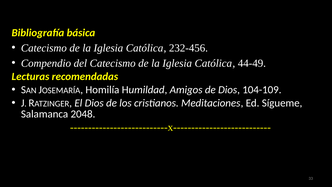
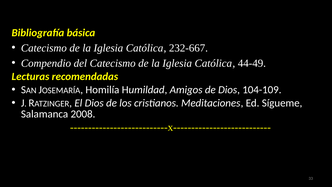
232-456: 232-456 -> 232-667
2048: 2048 -> 2008
